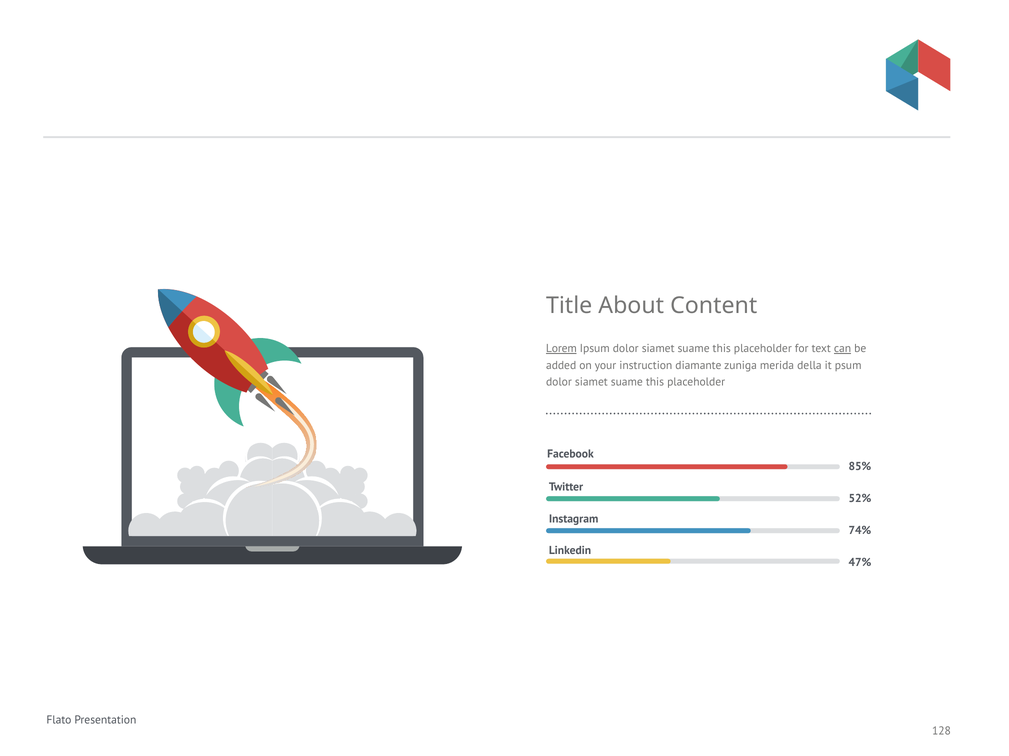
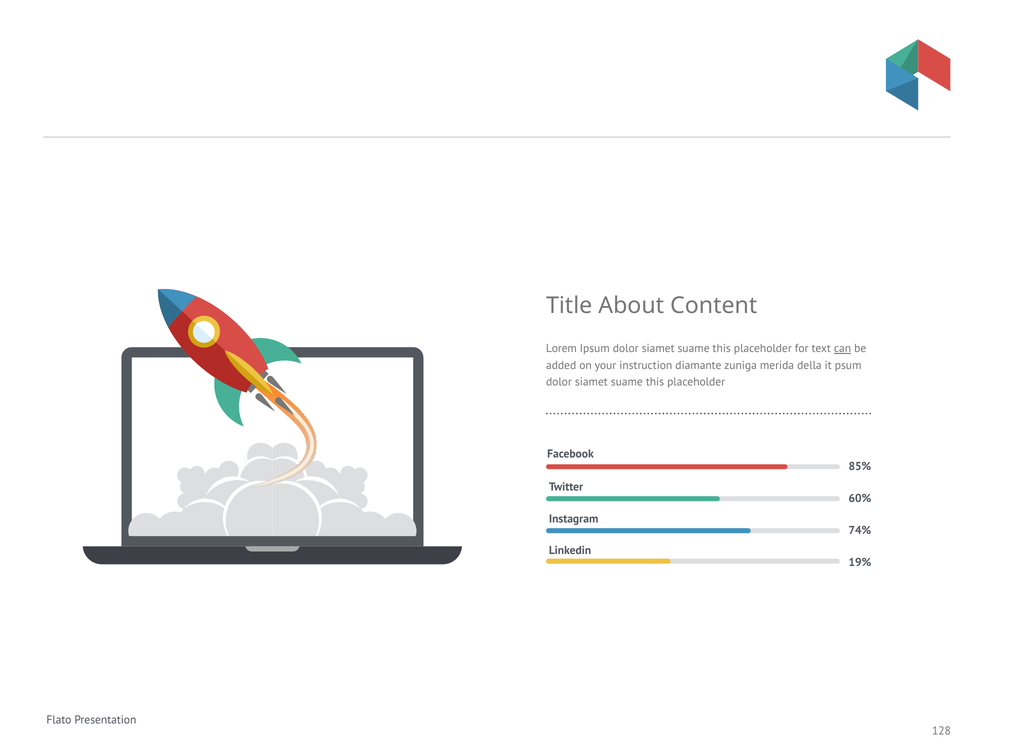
Lorem underline: present -> none
52%: 52% -> 60%
47%: 47% -> 19%
